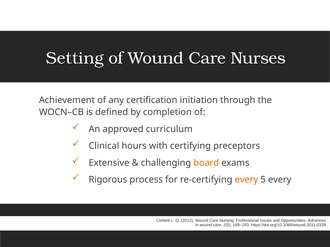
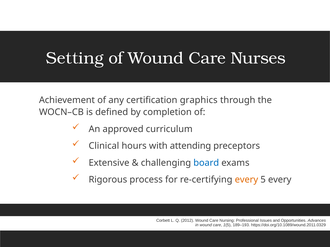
initiation: initiation -> graphics
certifying: certifying -> attending
board colour: orange -> blue
